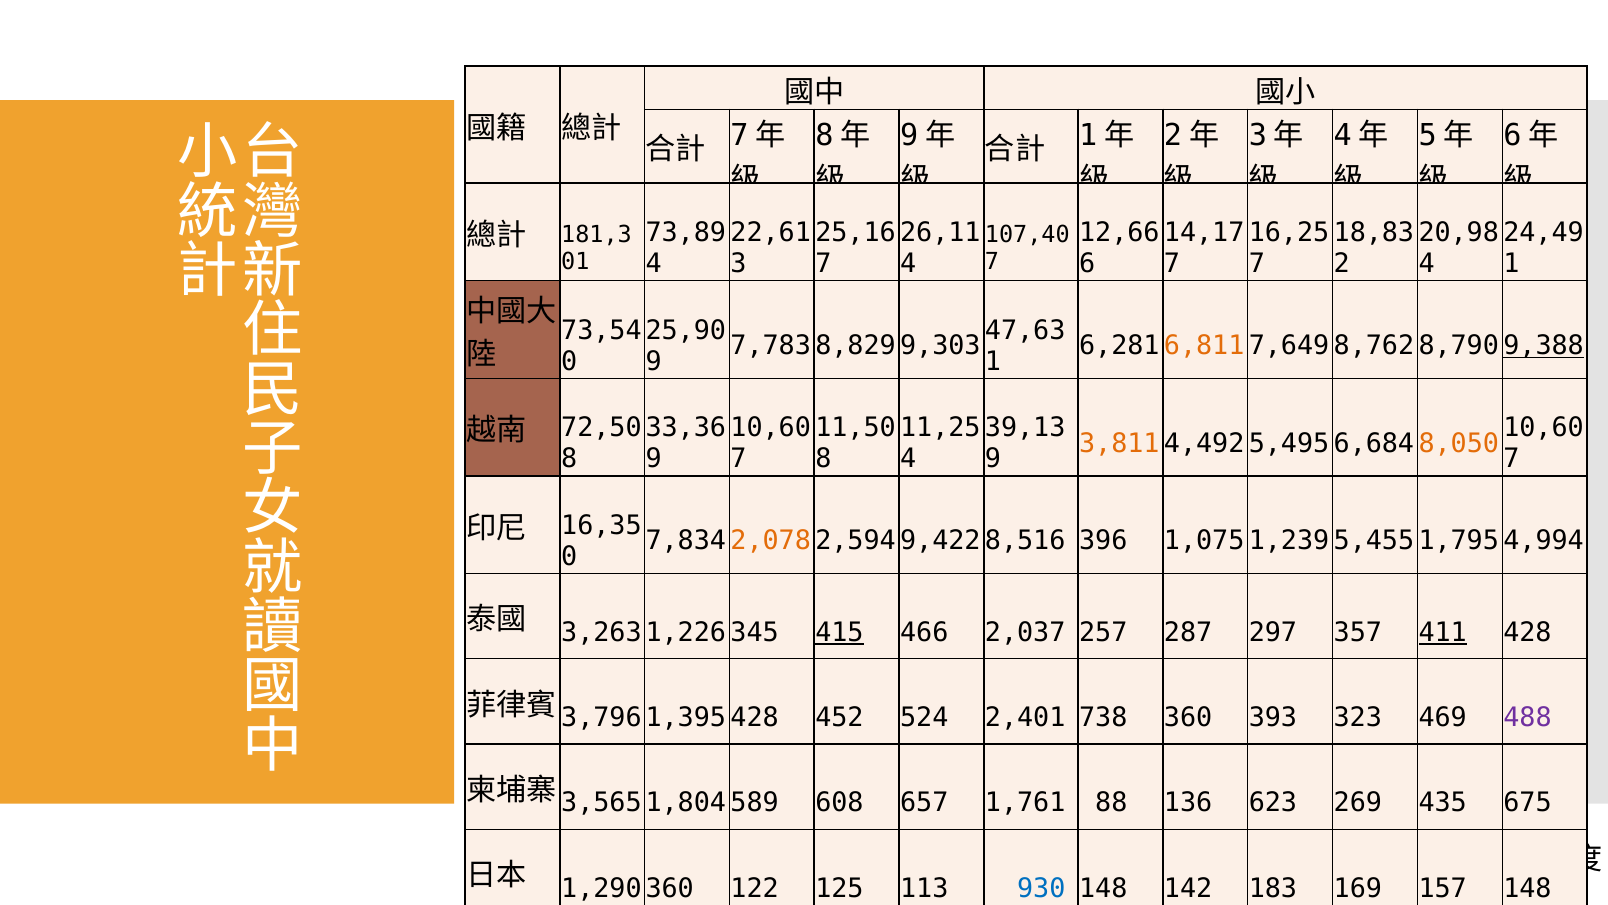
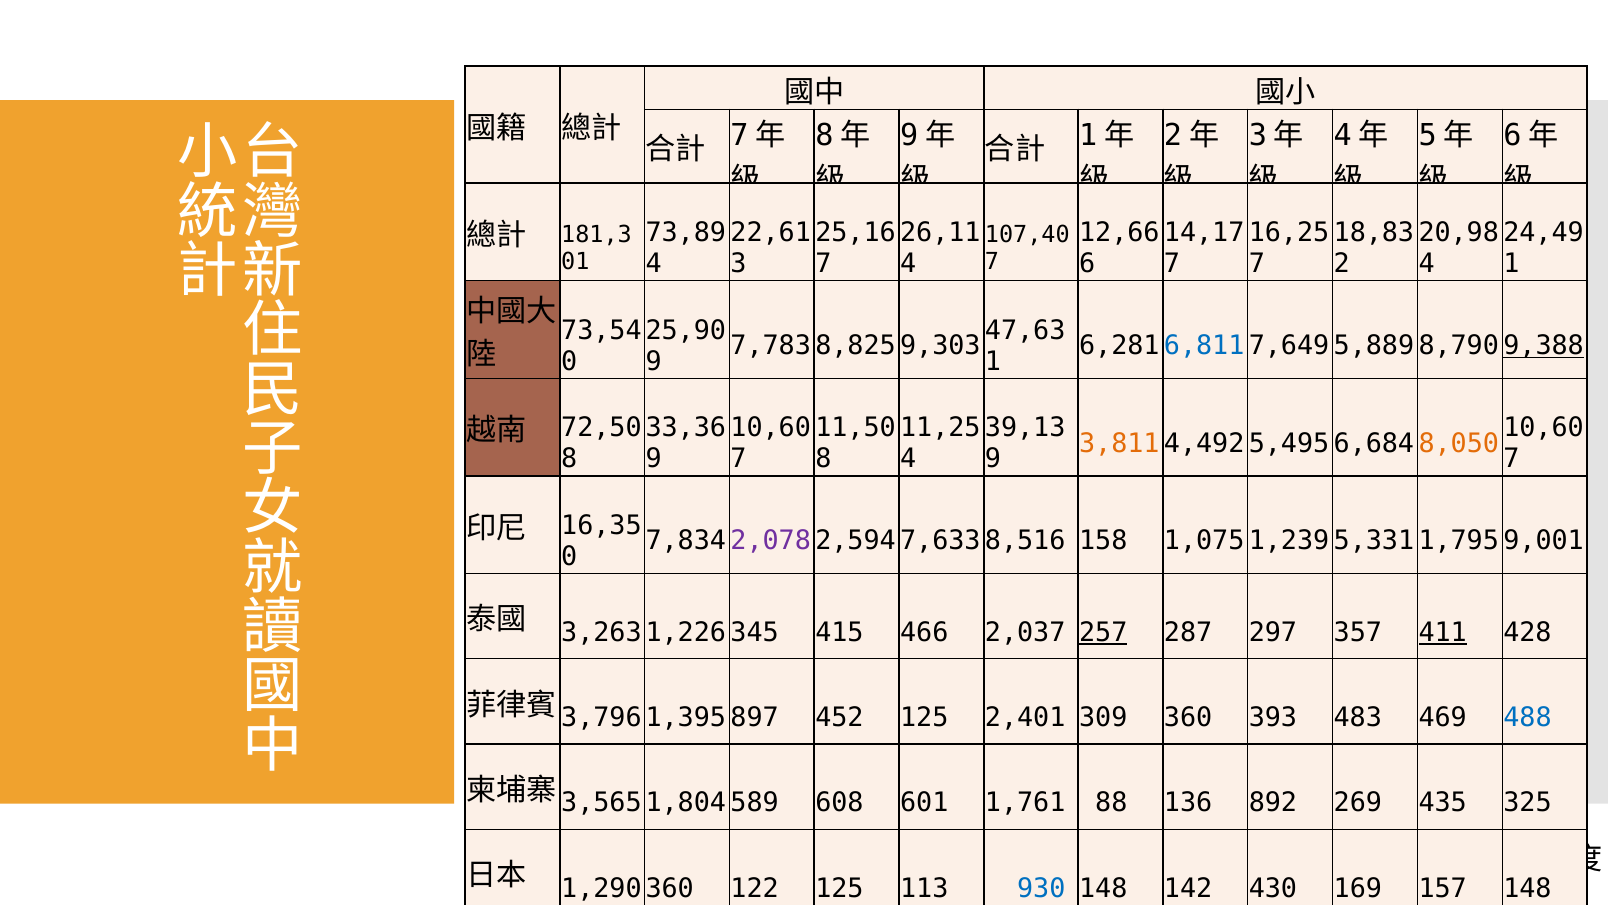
8,829: 8,829 -> 8,825
6,811 colour: orange -> blue
8,762: 8,762 -> 5,889
2,078 colour: orange -> purple
9,422: 9,422 -> 7,633
396: 396 -> 158
5,455: 5,455 -> 5,331
4,994: 4,994 -> 9,001
415 underline: present -> none
257 underline: none -> present
1,395 428: 428 -> 897
452 524: 524 -> 125
738: 738 -> 309
323: 323 -> 483
488 colour: purple -> blue
657: 657 -> 601
623: 623 -> 892
675: 675 -> 325
183: 183 -> 430
